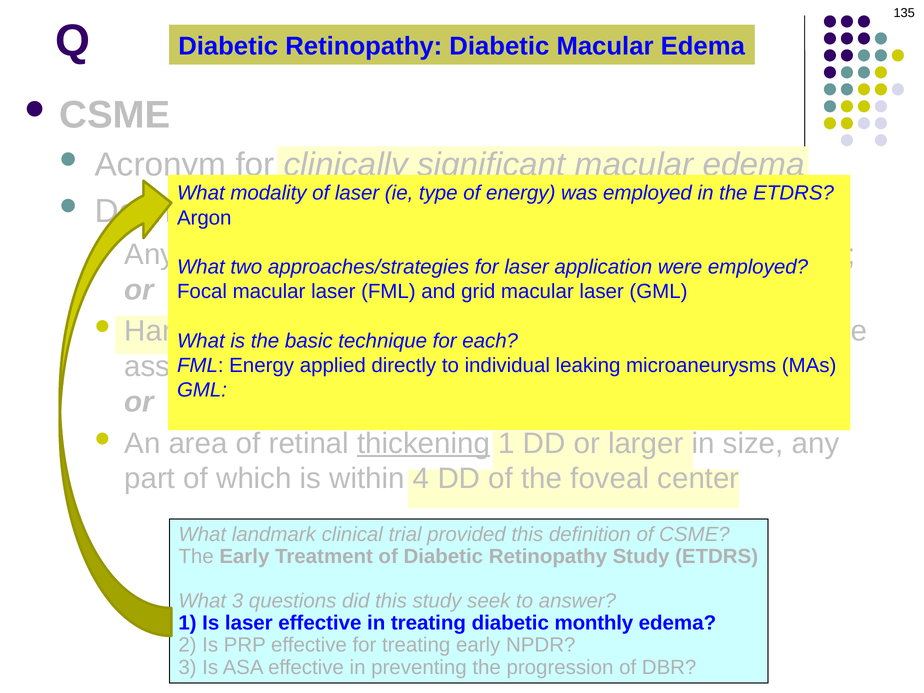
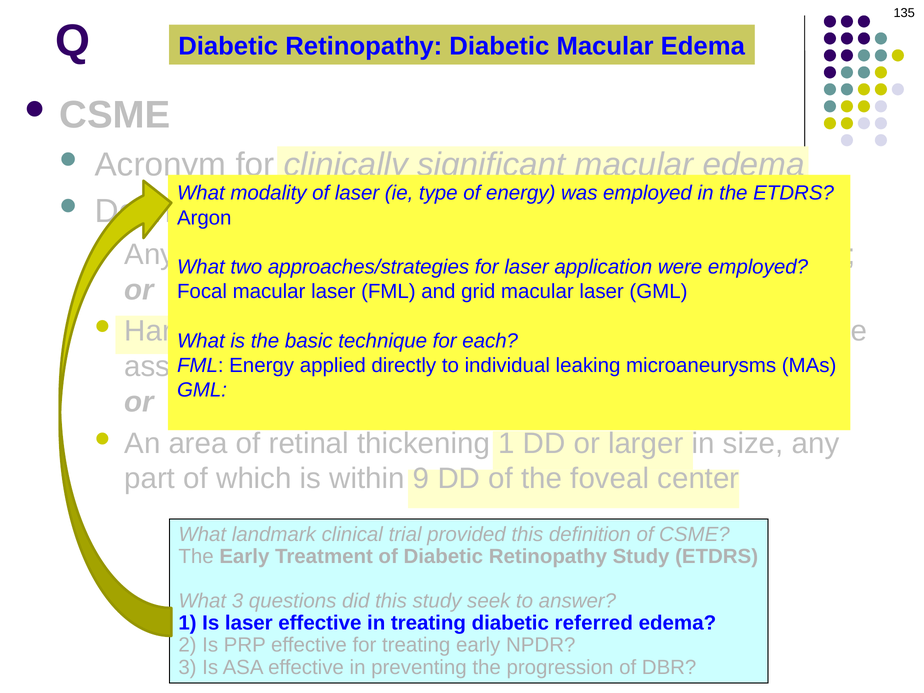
thickening at (424, 443) underline: present -> none
4: 4 -> 9
monthly: monthly -> referred
